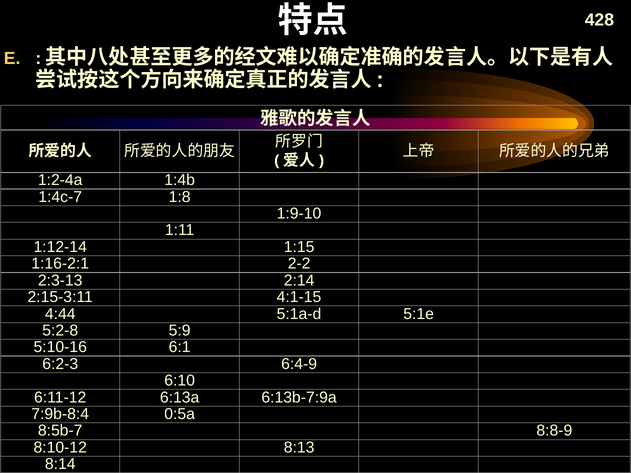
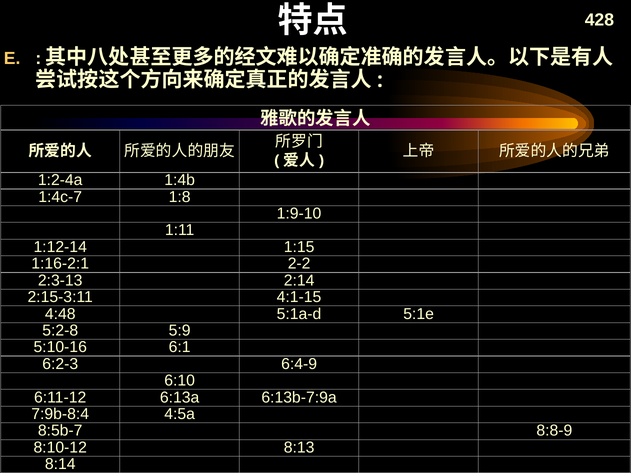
4:44: 4:44 -> 4:48
0:5a: 0:5a -> 4:5a
